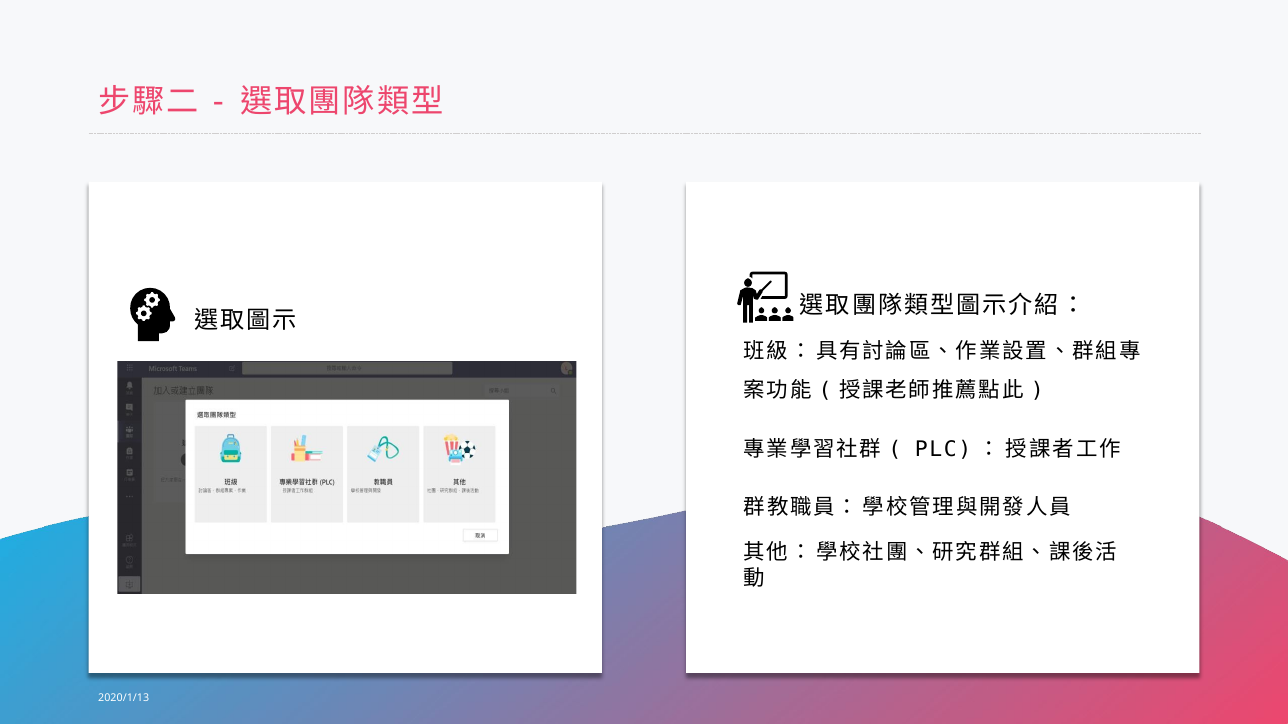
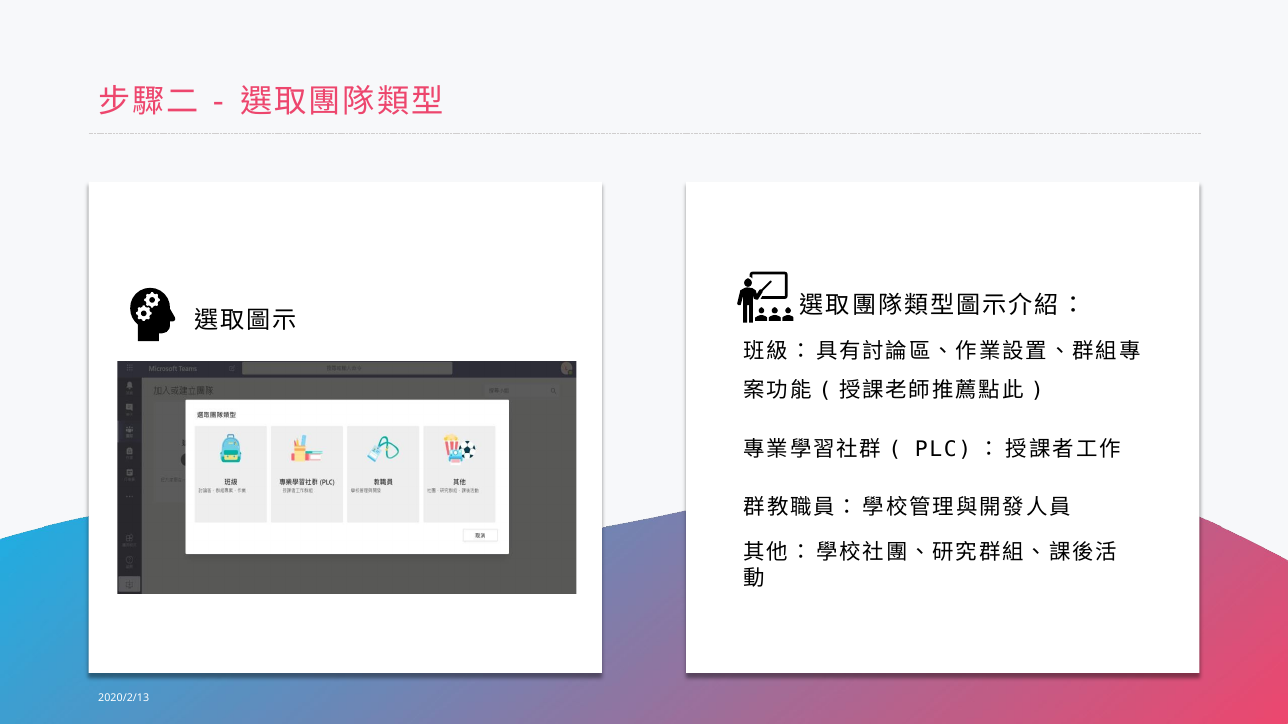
2020/1/13: 2020/1/13 -> 2020/2/13
